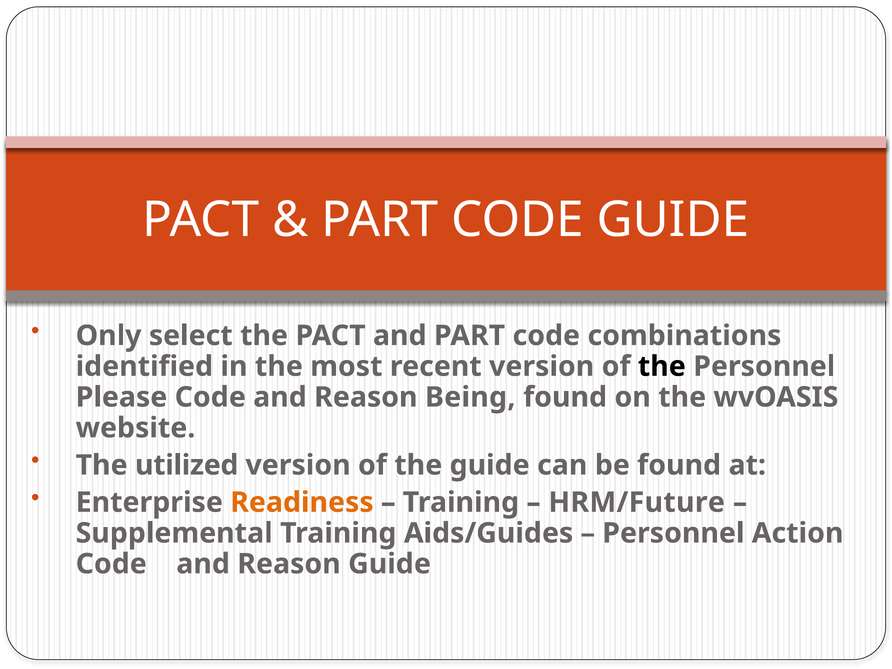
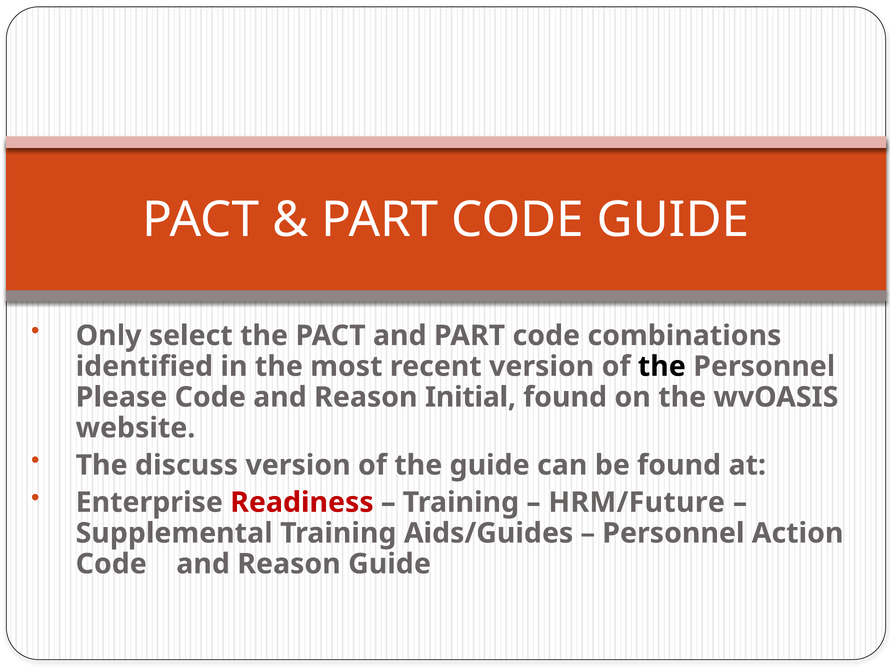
Being: Being -> Initial
utilized: utilized -> discuss
Readiness colour: orange -> red
